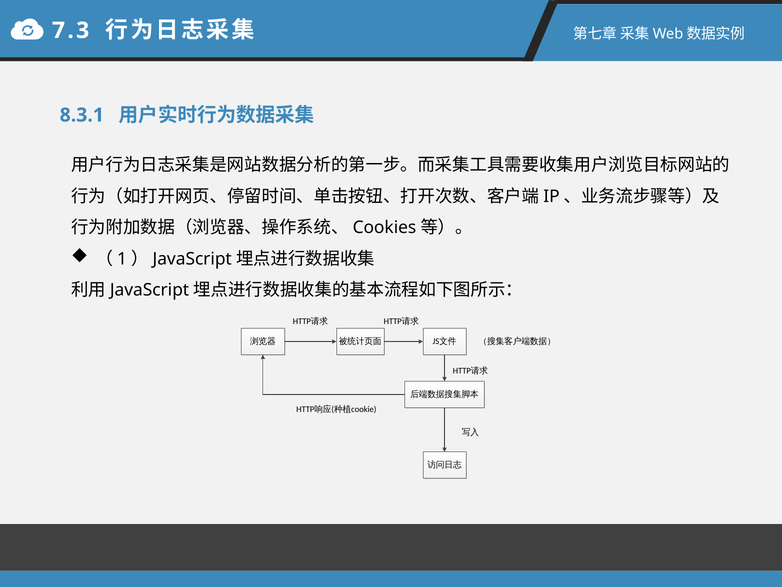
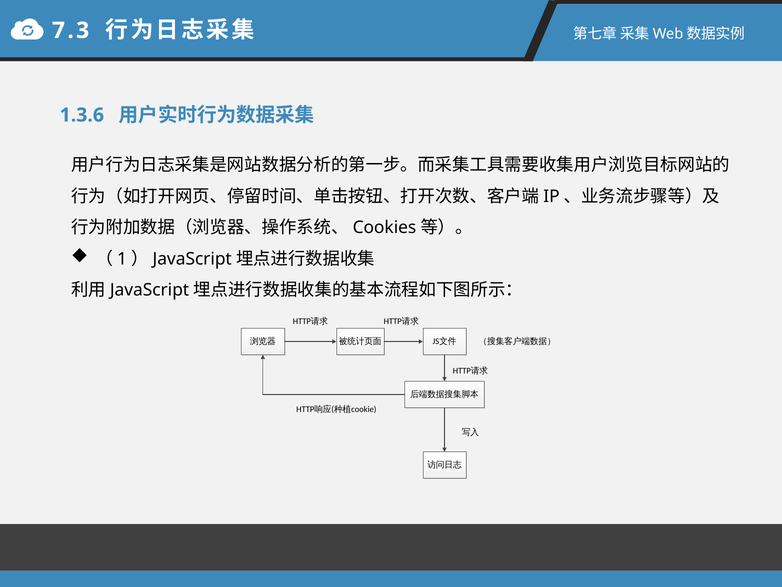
8.3.1: 8.3.1 -> 1.3.6
